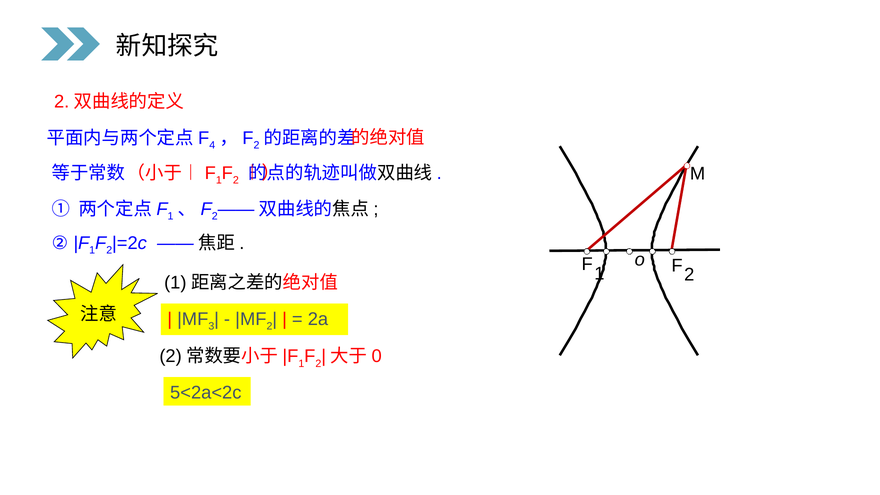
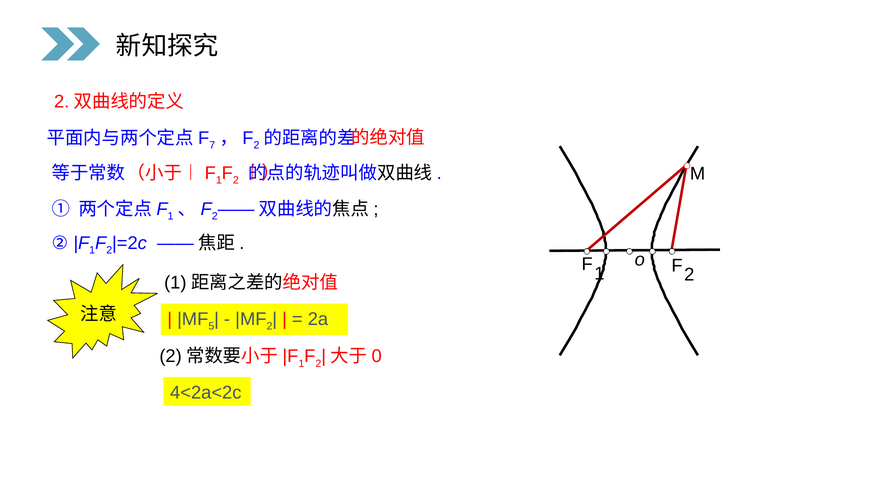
4: 4 -> 7
3: 3 -> 5
5<2a<2c: 5<2a<2c -> 4<2a<2c
